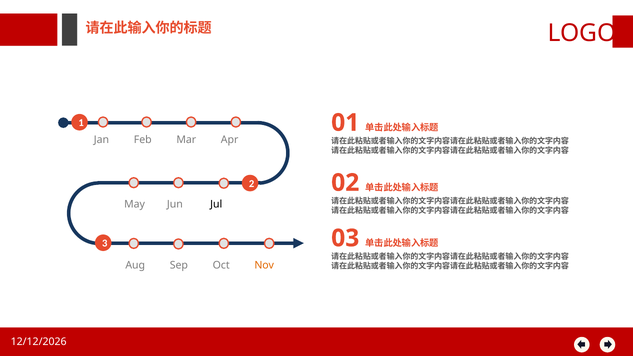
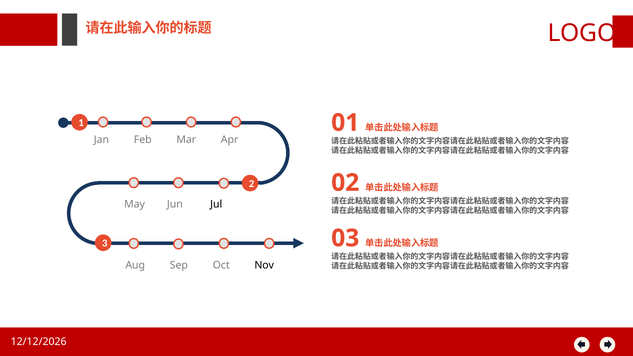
Nov colour: orange -> black
